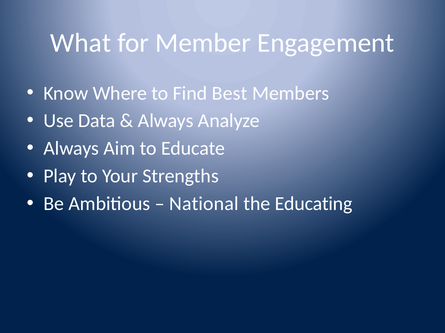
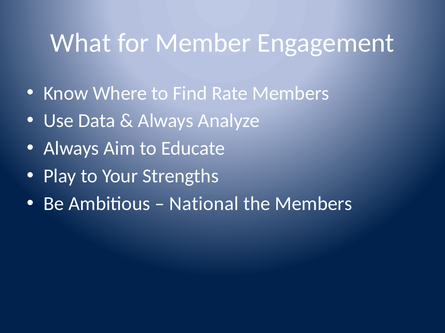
Best: Best -> Rate
the Educating: Educating -> Members
